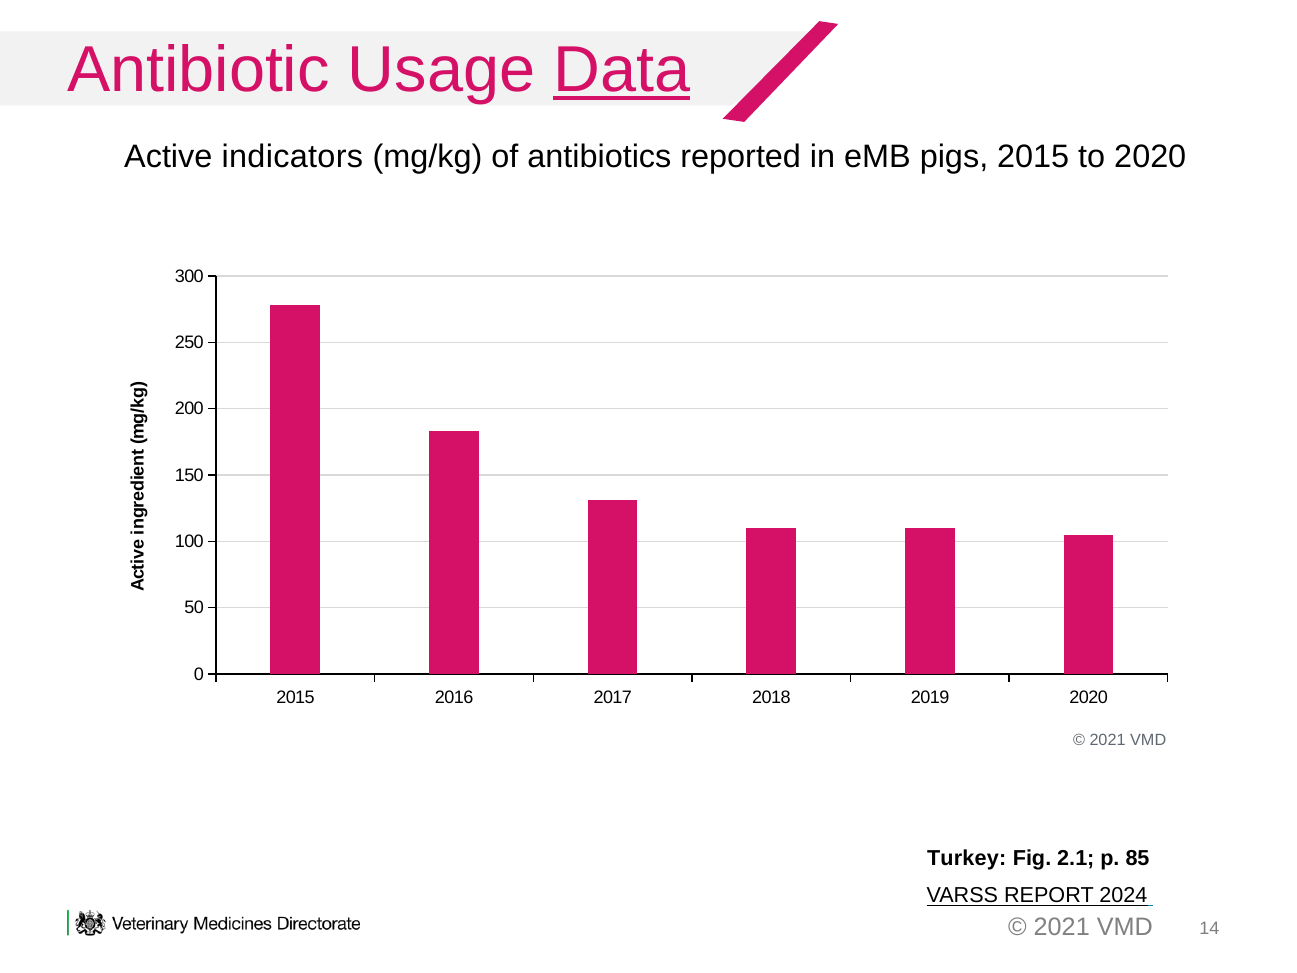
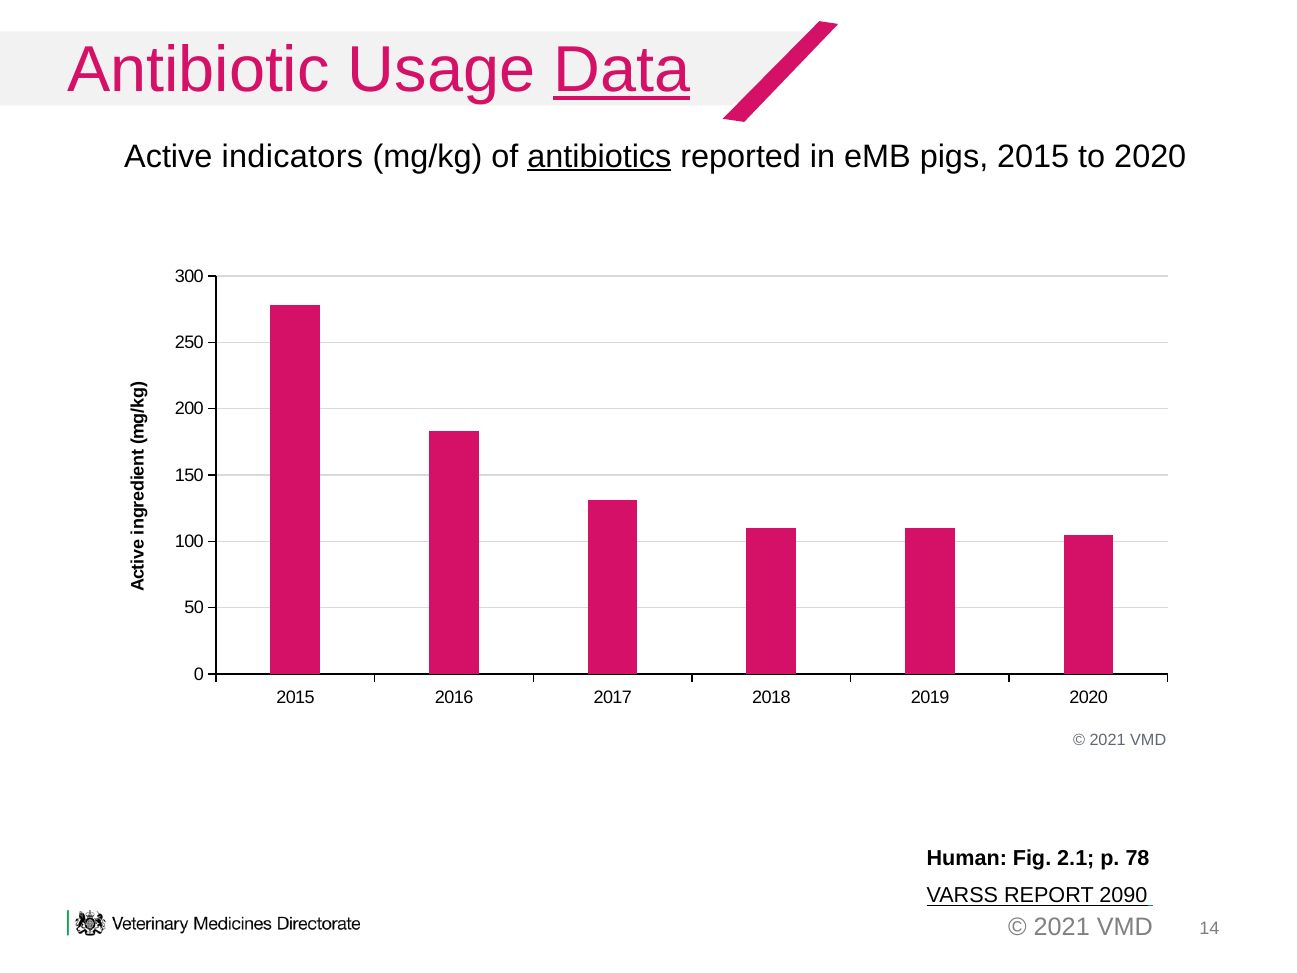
antibiotics underline: none -> present
Turkey: Turkey -> Human
85: 85 -> 78
2024: 2024 -> 2090
